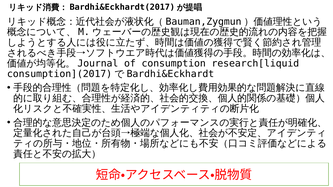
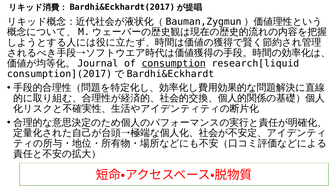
consumption underline: none -> present
